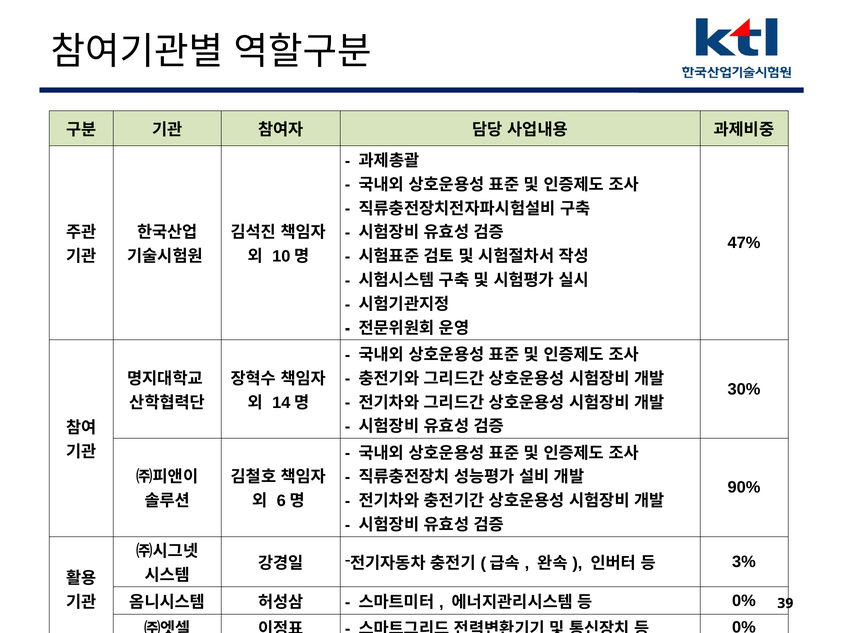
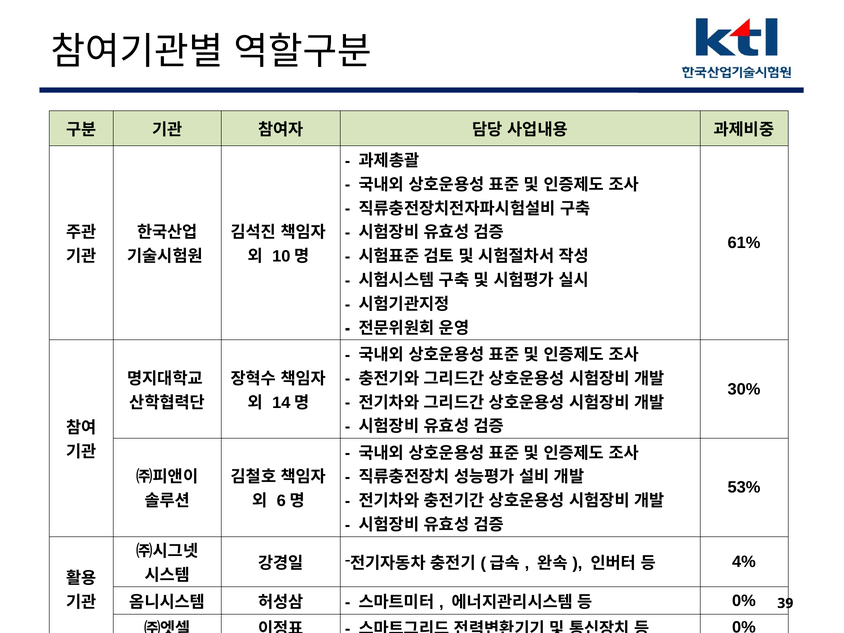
47%: 47% -> 61%
90%: 90% -> 53%
3%: 3% -> 4%
